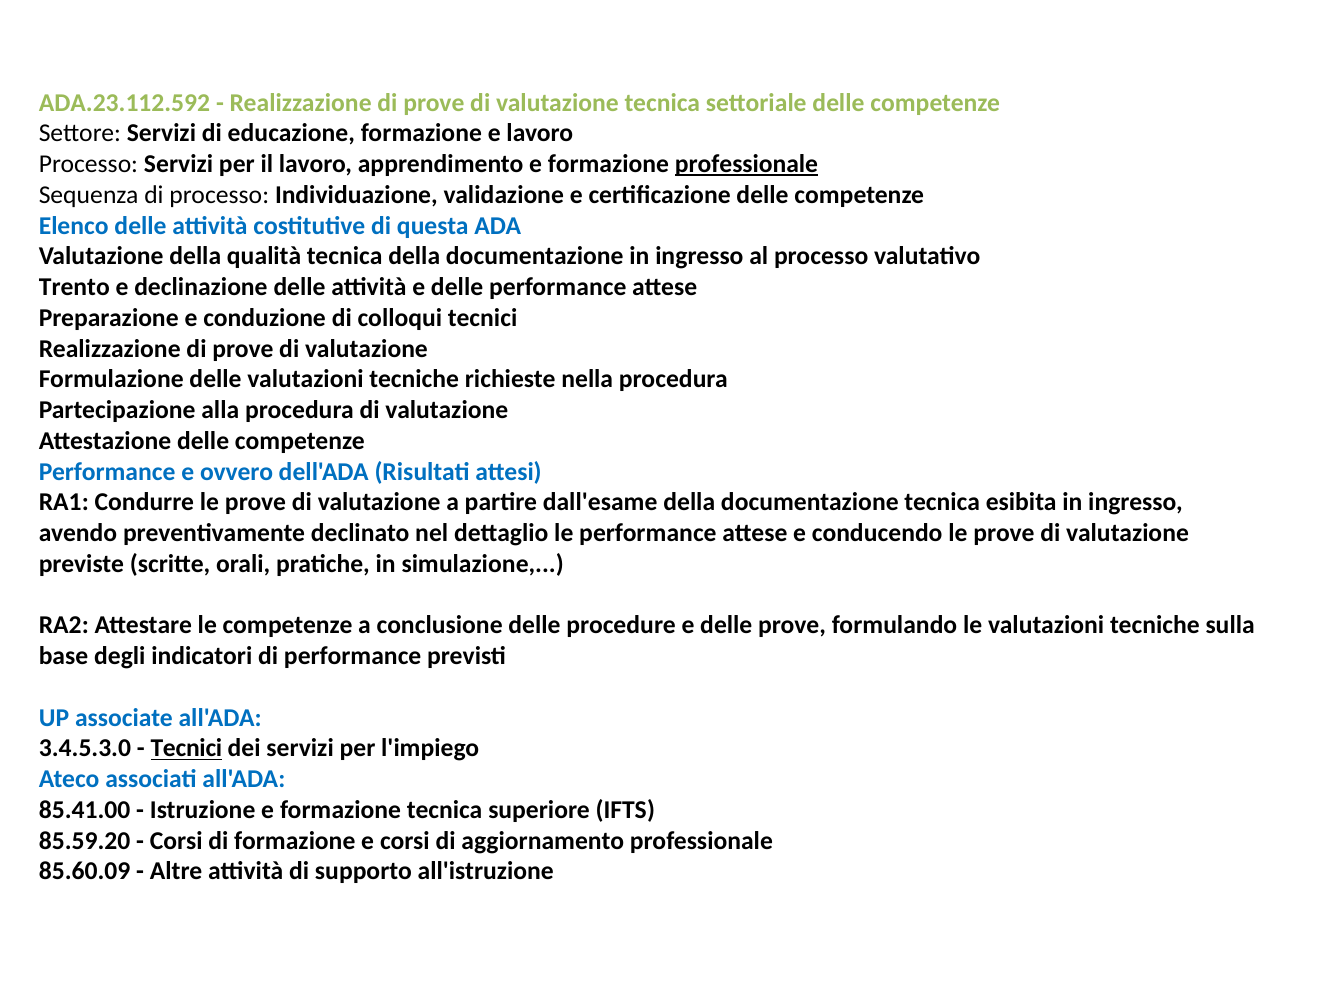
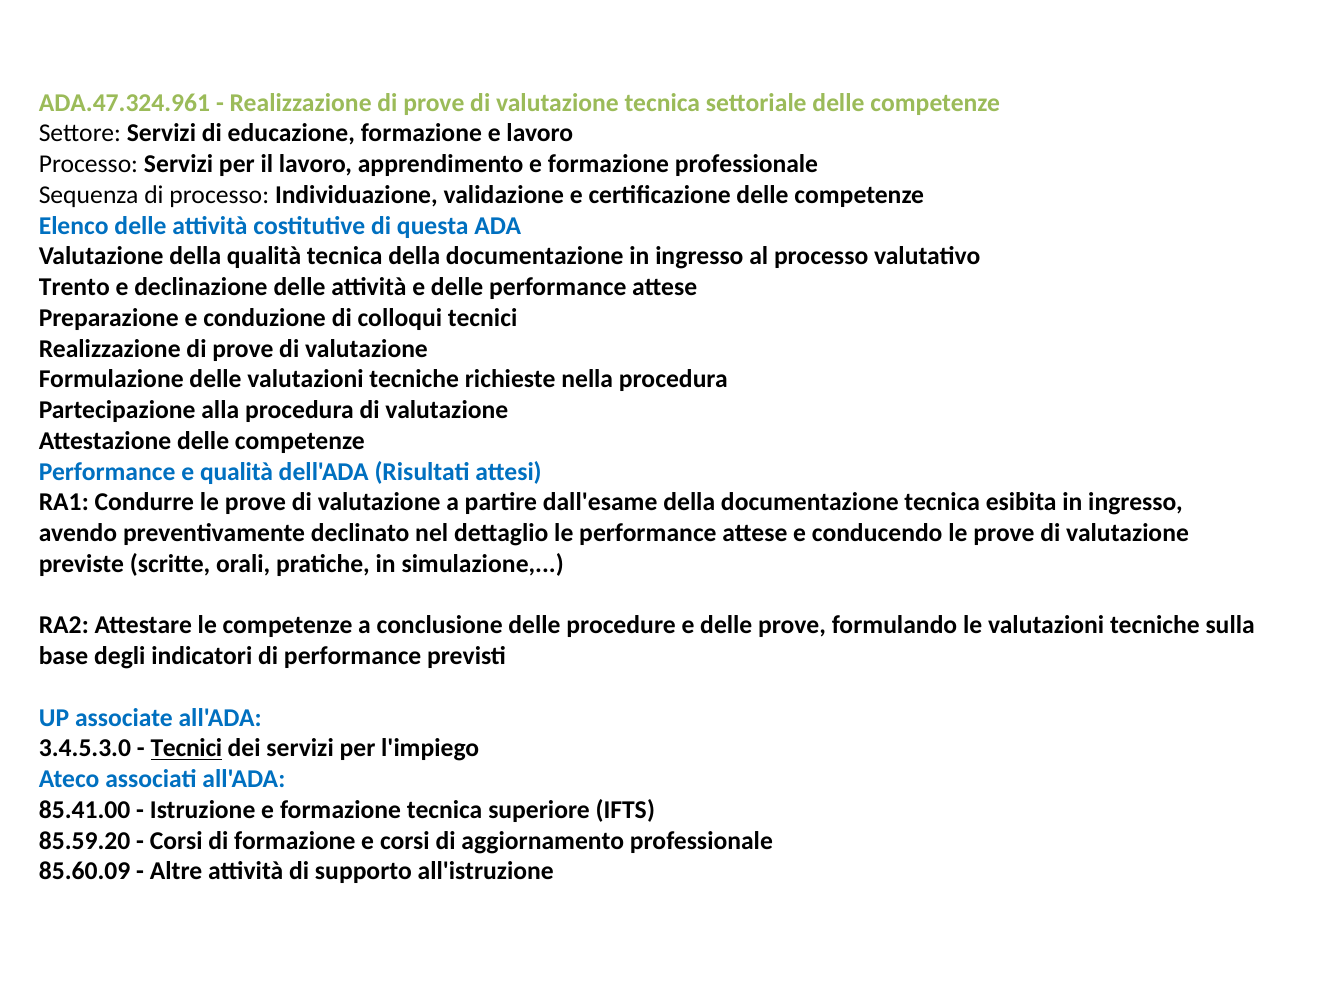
ADA.23.112.592: ADA.23.112.592 -> ADA.47.324.961
professionale at (746, 164) underline: present -> none
e ovvero: ovvero -> qualità
